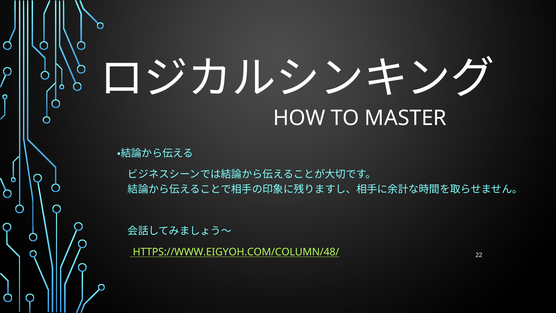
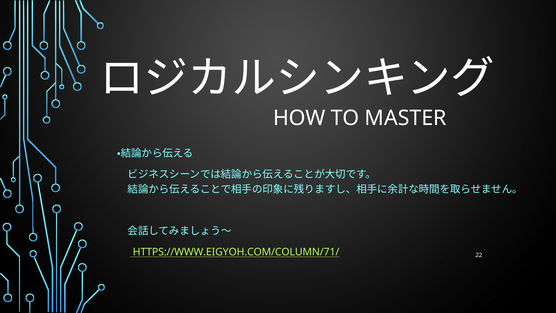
HTTPS://WWW.EIGYOH.COM/COLUMN/48/: HTTPS://WWW.EIGYOH.COM/COLUMN/48/ -> HTTPS://WWW.EIGYOH.COM/COLUMN/71/
